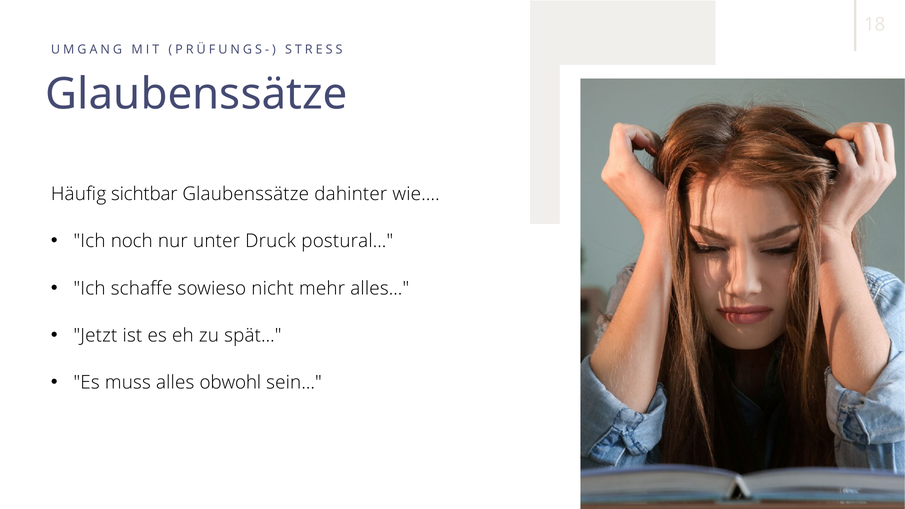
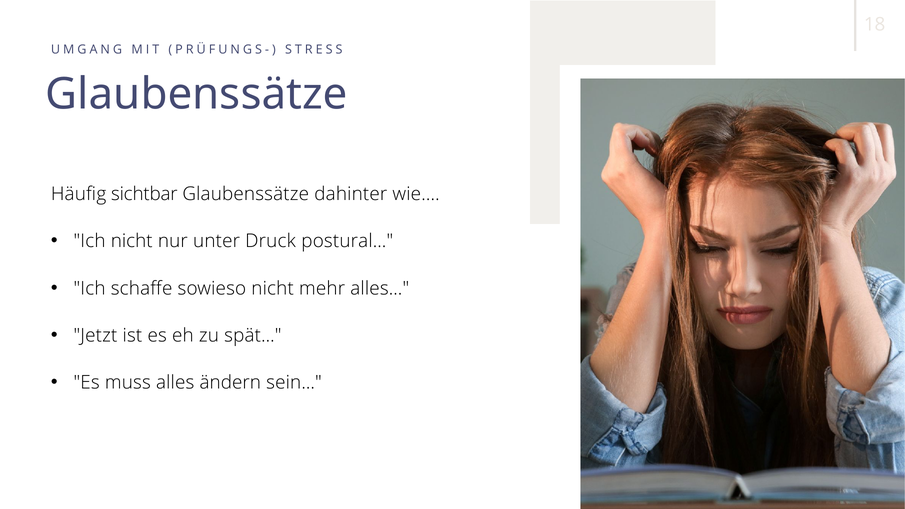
Ich noch: noch -> nicht
obwohl: obwohl -> ändern
